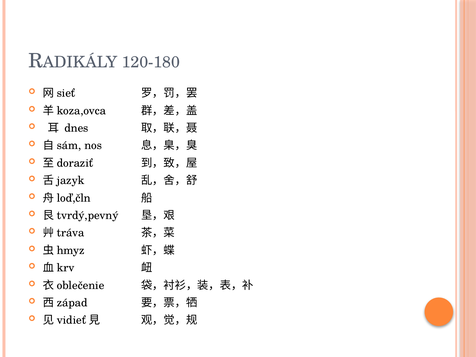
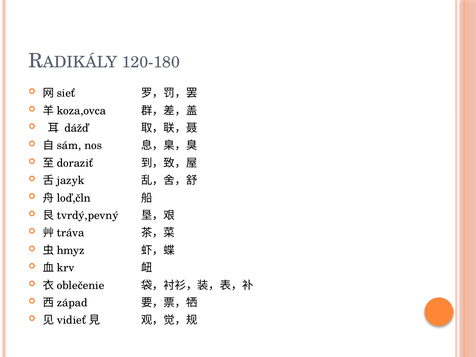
dnes: dnes -> dážď
